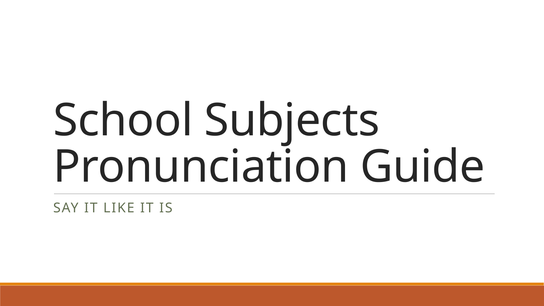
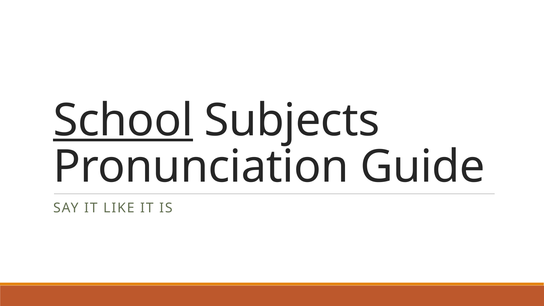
School underline: none -> present
